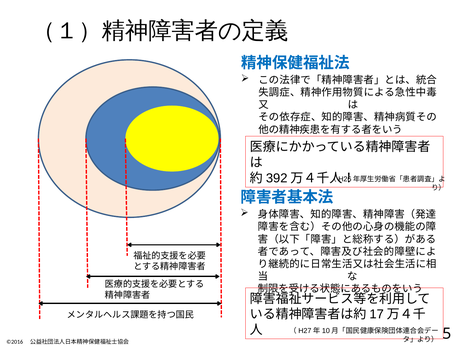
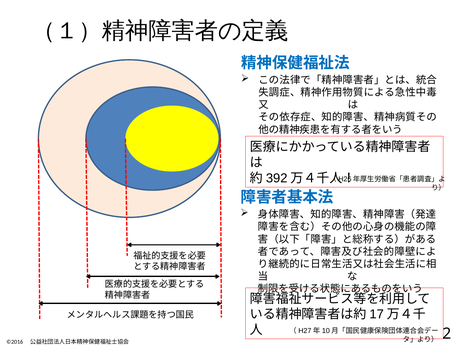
5: 5 -> 2
